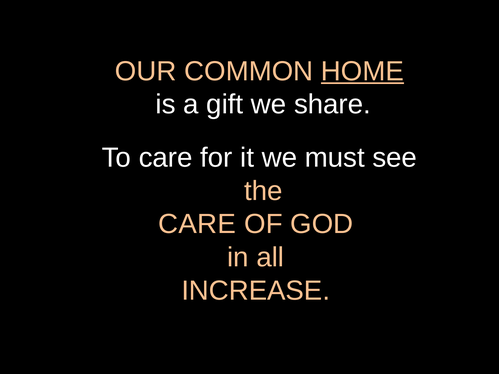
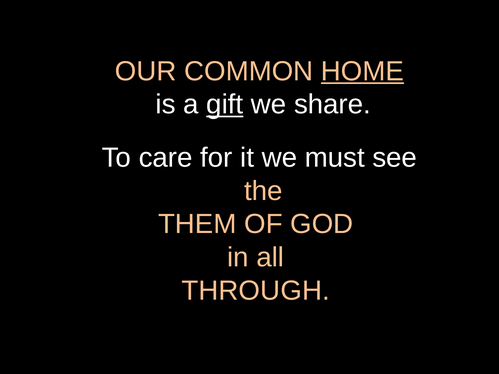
gift underline: none -> present
CARE at (197, 224): CARE -> THEM
INCREASE: INCREASE -> THROUGH
